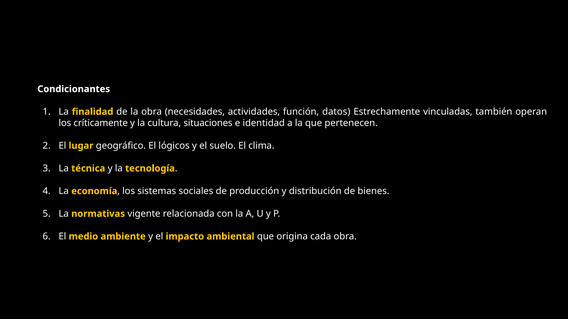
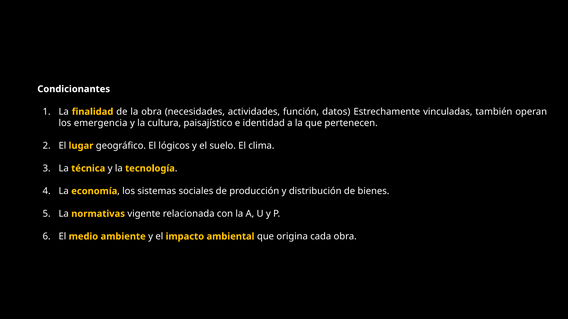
críticamente: críticamente -> emergencia
situaciones: situaciones -> paisajístico
